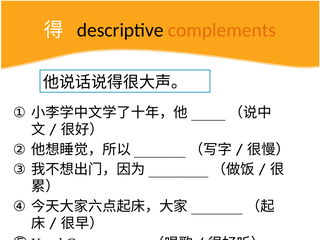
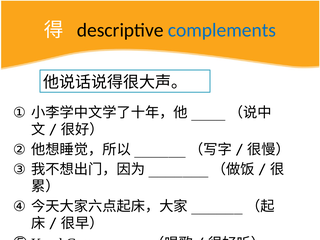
complements colour: orange -> blue
